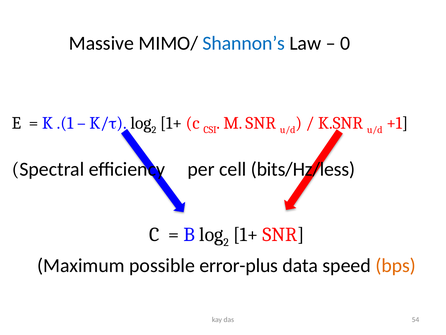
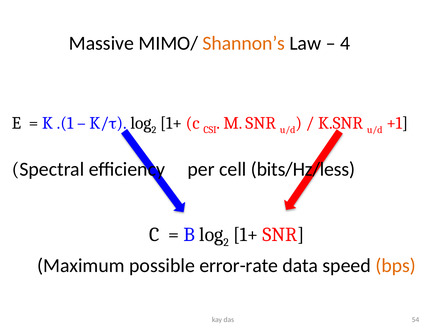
Shannon’s colour: blue -> orange
0: 0 -> 4
error-plus: error-plus -> error-rate
